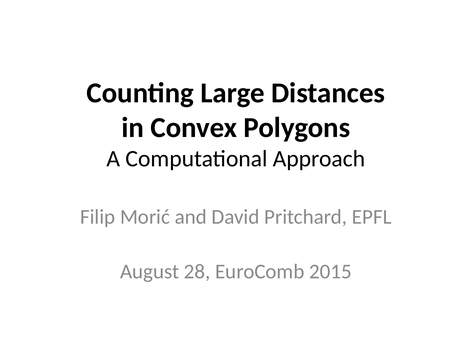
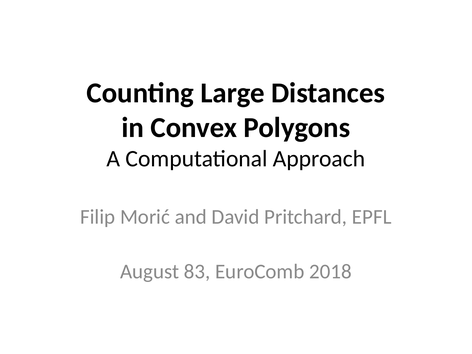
28: 28 -> 83
2015: 2015 -> 2018
